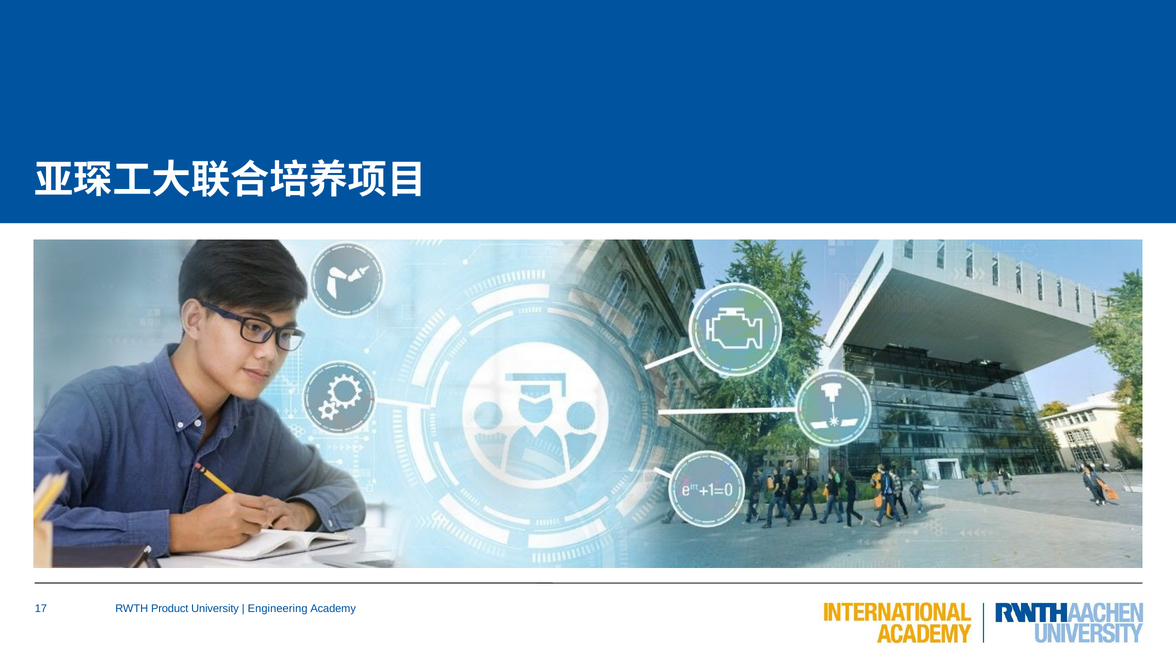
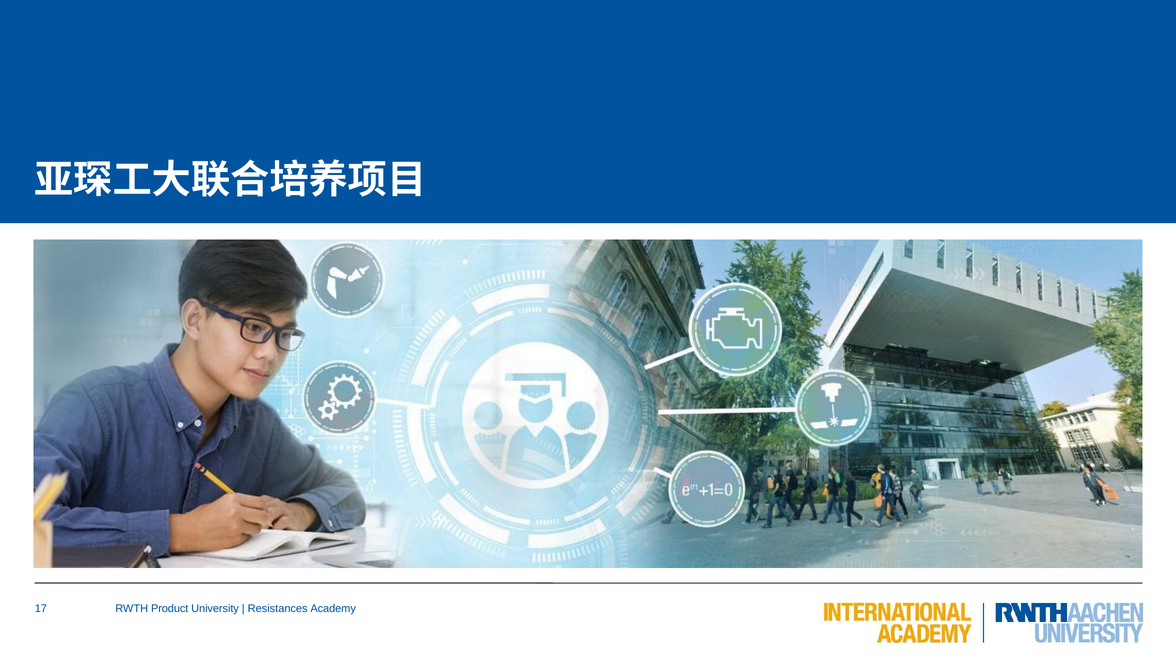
Engineering: Engineering -> Resistances
